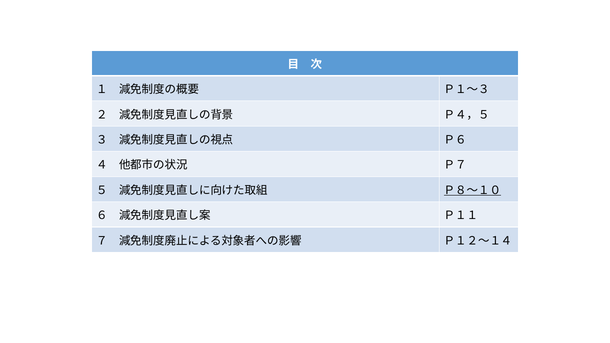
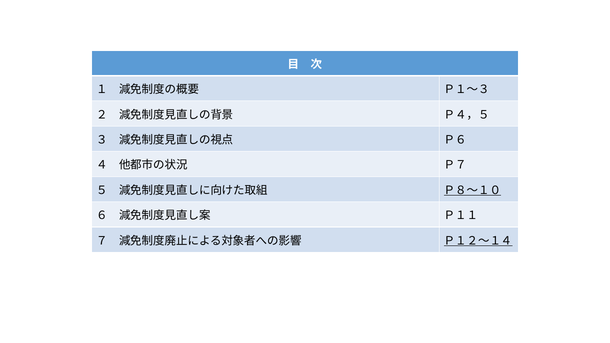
Ｐ１２～１４ underline: none -> present
